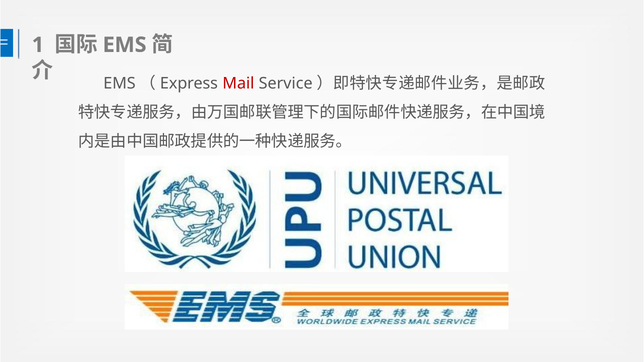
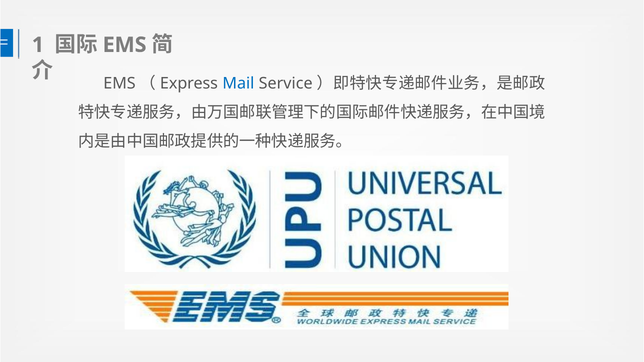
Mail colour: red -> blue
